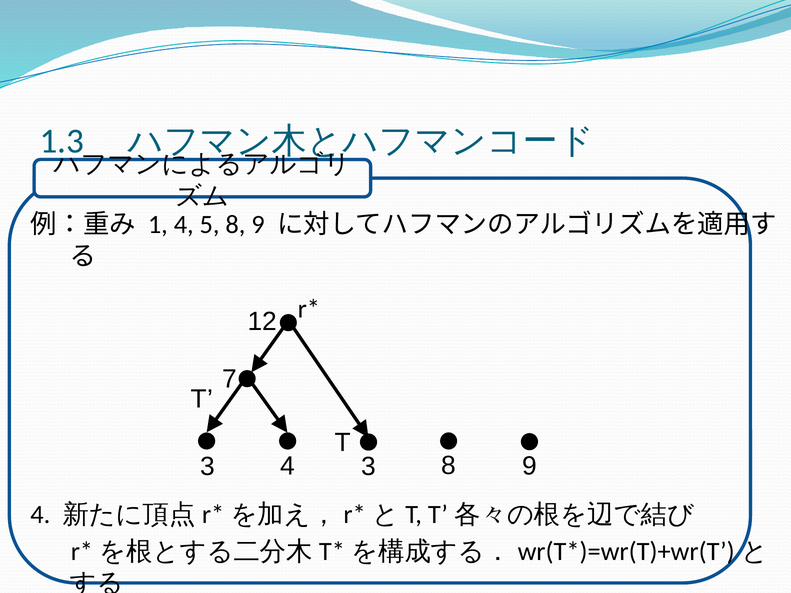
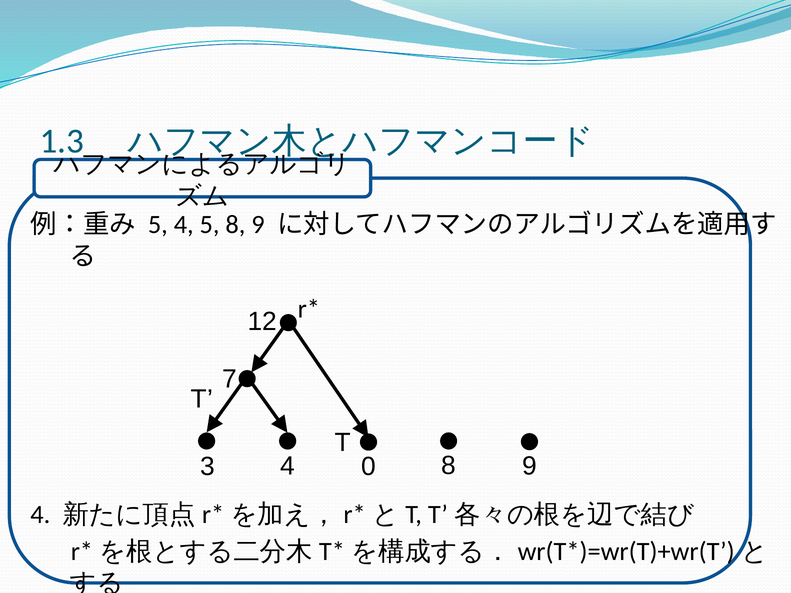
1 at (158, 225): 1 -> 5
4 3: 3 -> 0
